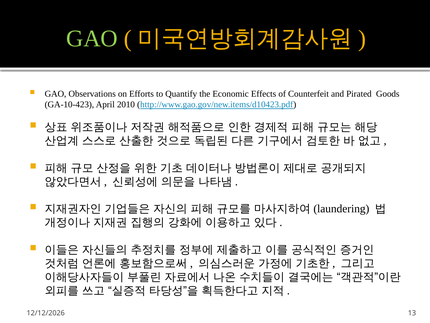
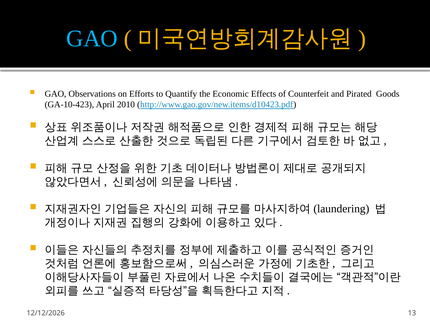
GAO at (92, 38) colour: light green -> light blue
